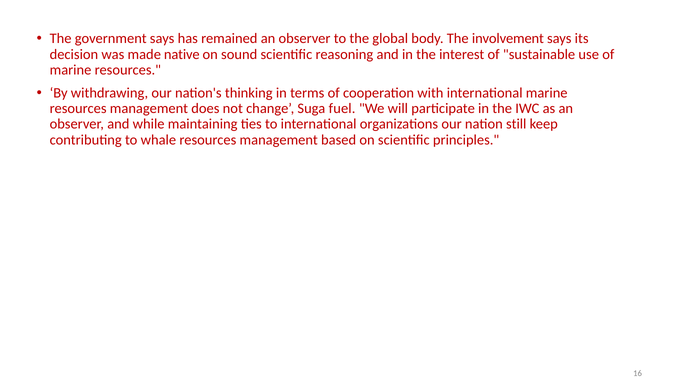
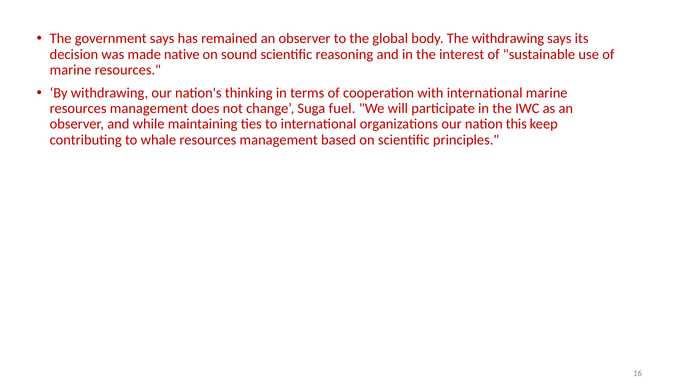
The involvement: involvement -> withdrawing
still: still -> this
